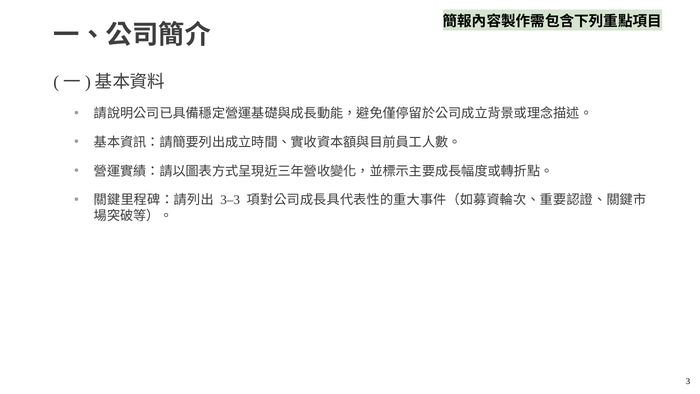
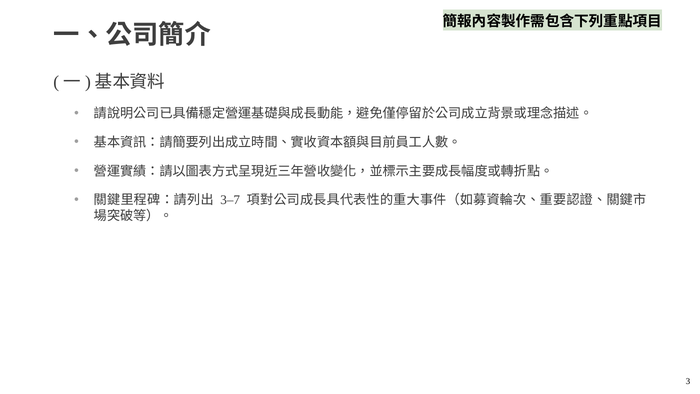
3–3: 3–3 -> 3–7
